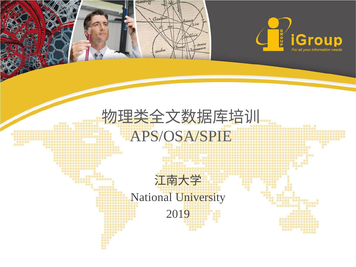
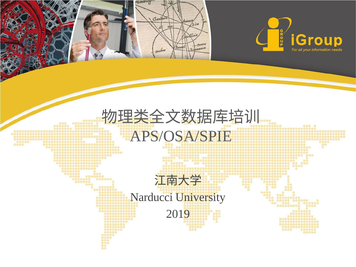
National: National -> Narducci
